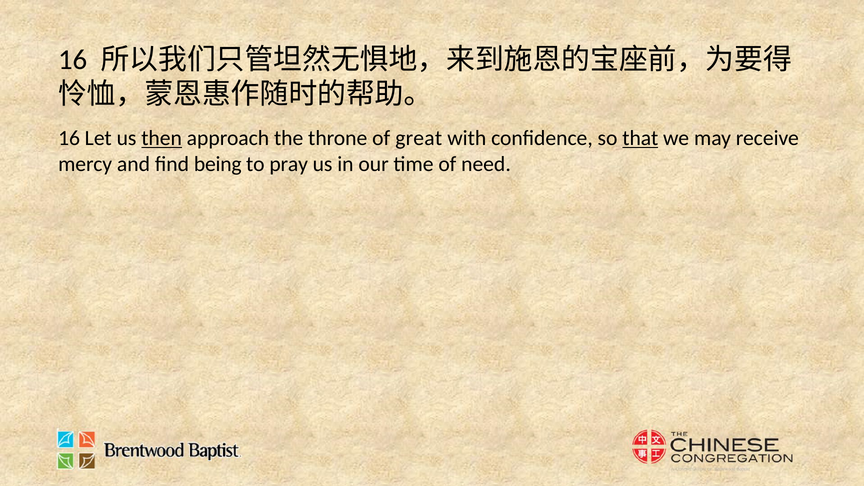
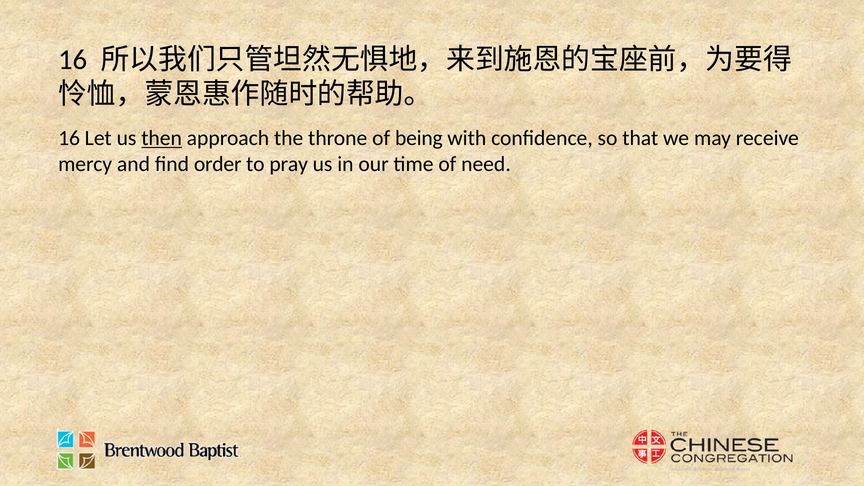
great: great -> being
that underline: present -> none
being: being -> order
